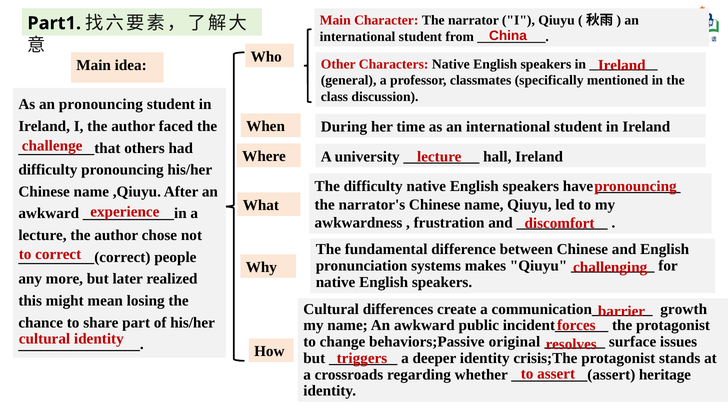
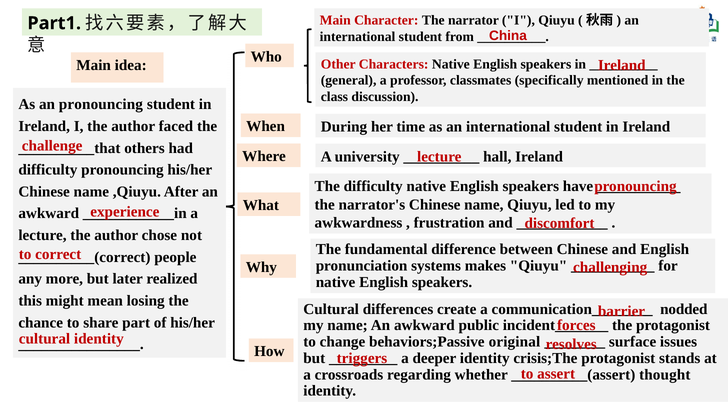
growth: growth -> nodded
heritage: heritage -> thought
